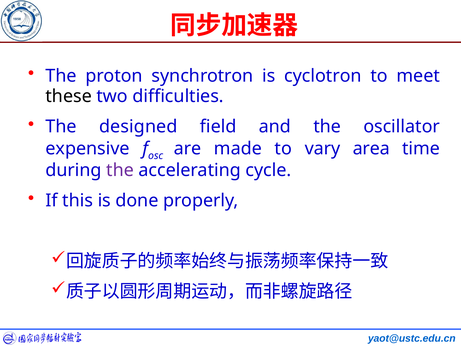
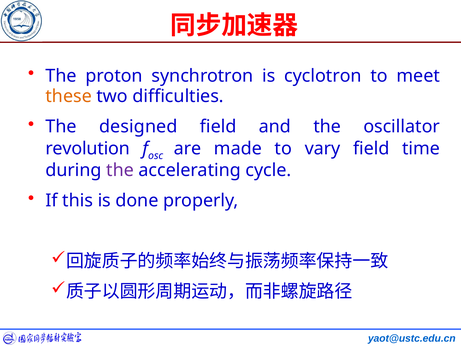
these colour: black -> orange
expensive: expensive -> revolution
vary area: area -> field
